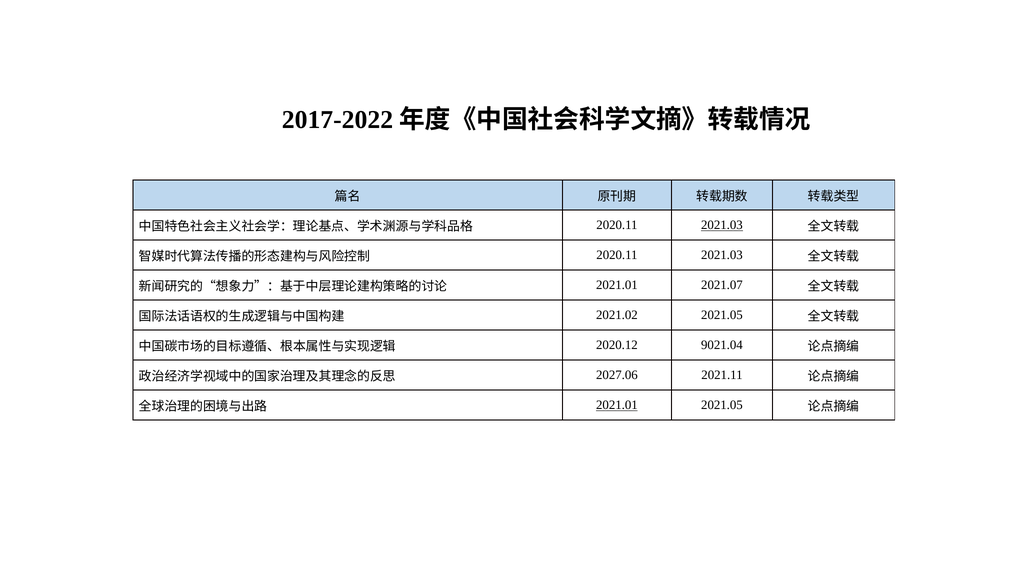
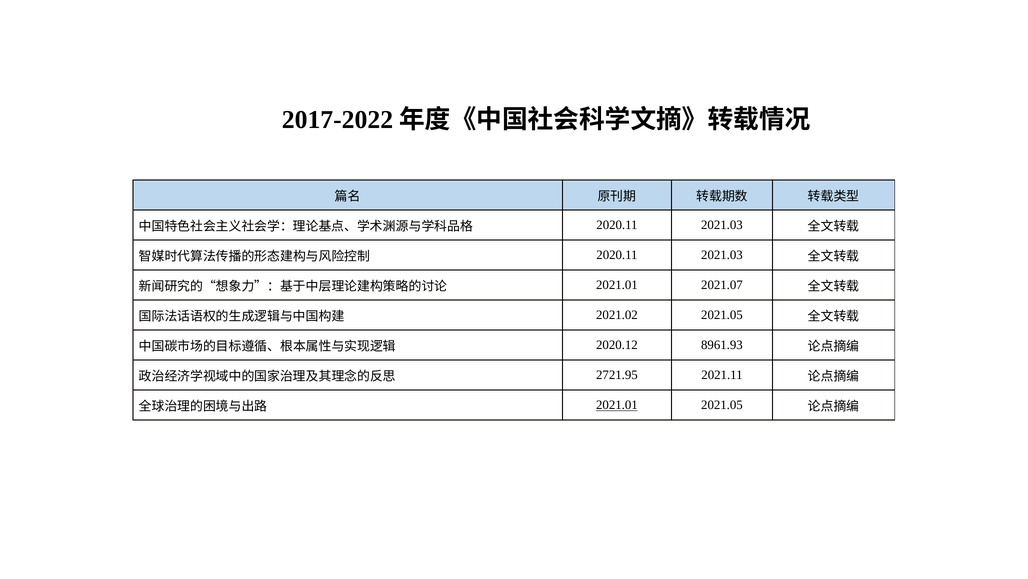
2021.03 at (722, 225) underline: present -> none
9021.04: 9021.04 -> 8961.93
2027.06: 2027.06 -> 2721.95
